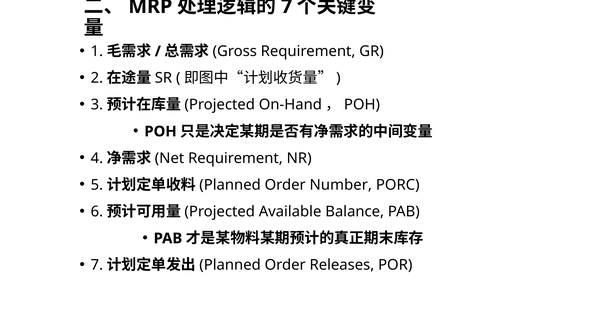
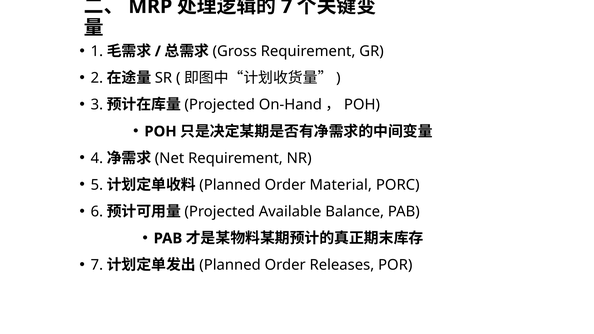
Number: Number -> Material
